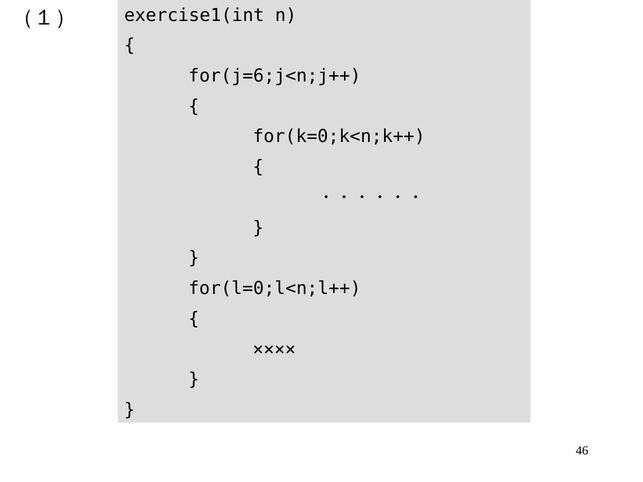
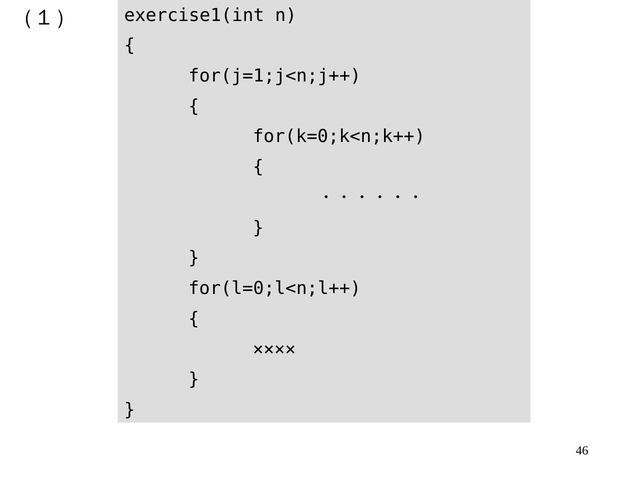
for(j=6;j<n;j++: for(j=6;j<n;j++ -> for(j=1;j<n;j++
